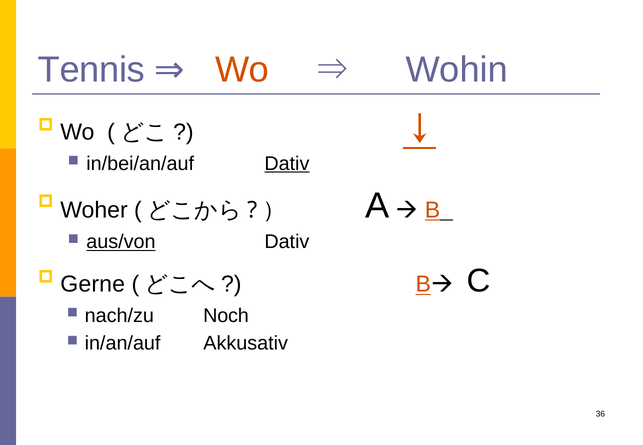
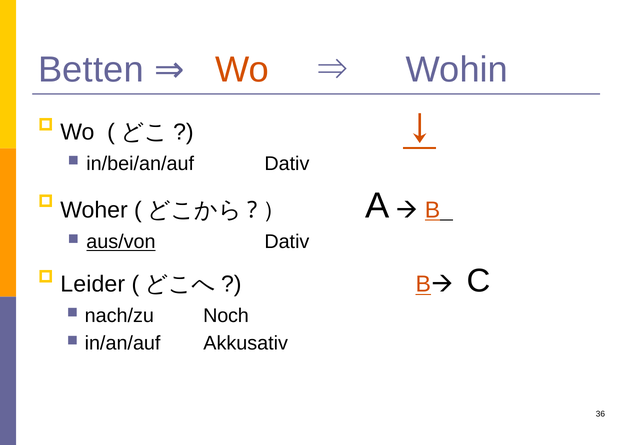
Tennis: Tennis -> Betten
Dativ at (287, 164) underline: present -> none
Gerne: Gerne -> Leider
